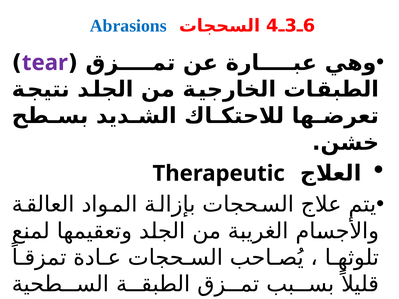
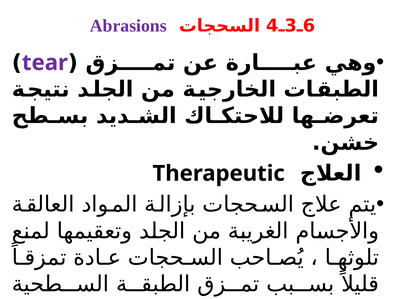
Abrasions colour: blue -> purple
